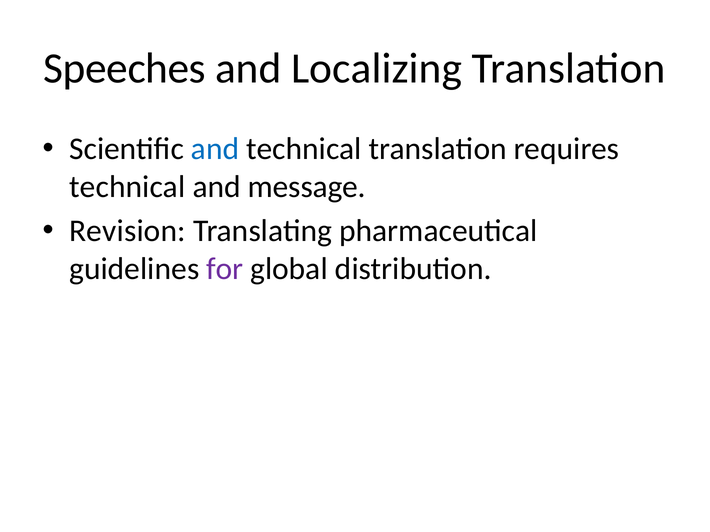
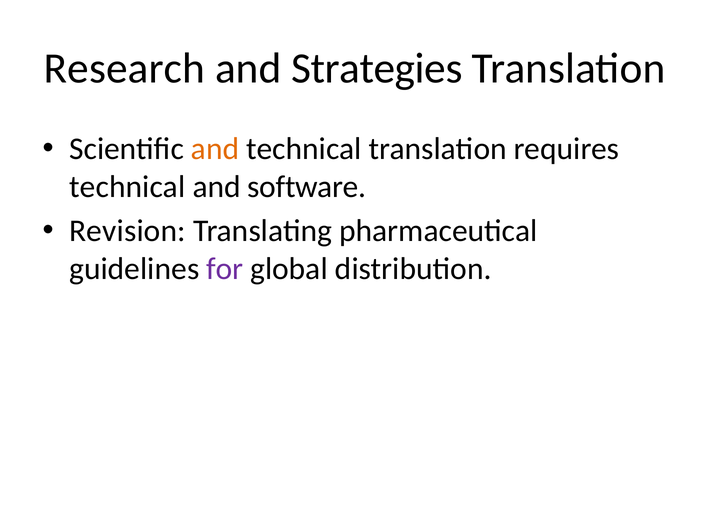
Speeches: Speeches -> Research
Localizing: Localizing -> Strategies
and at (215, 149) colour: blue -> orange
message: message -> software
